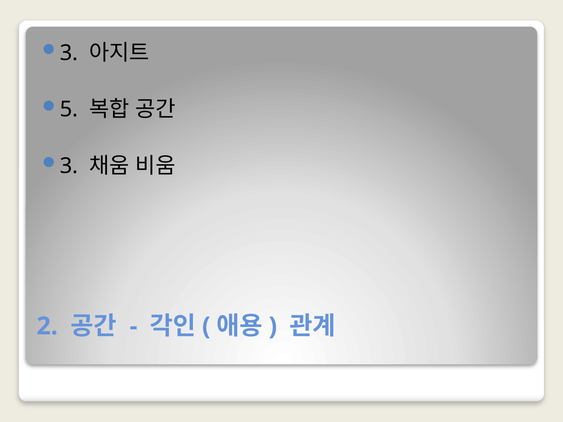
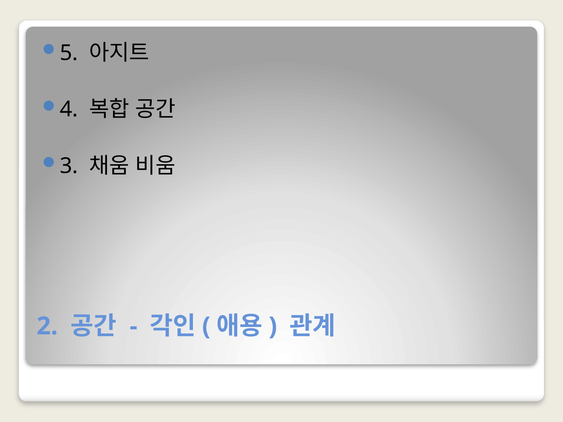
3 at (69, 53): 3 -> 5
5: 5 -> 4
